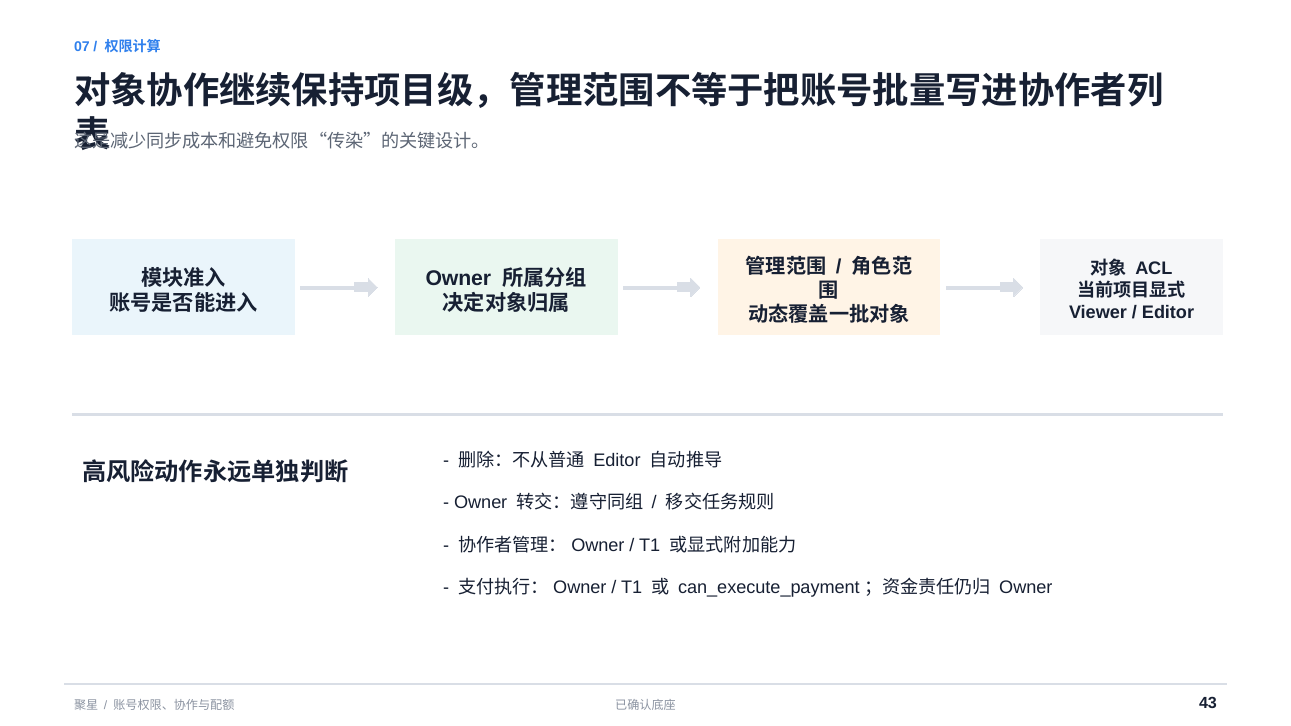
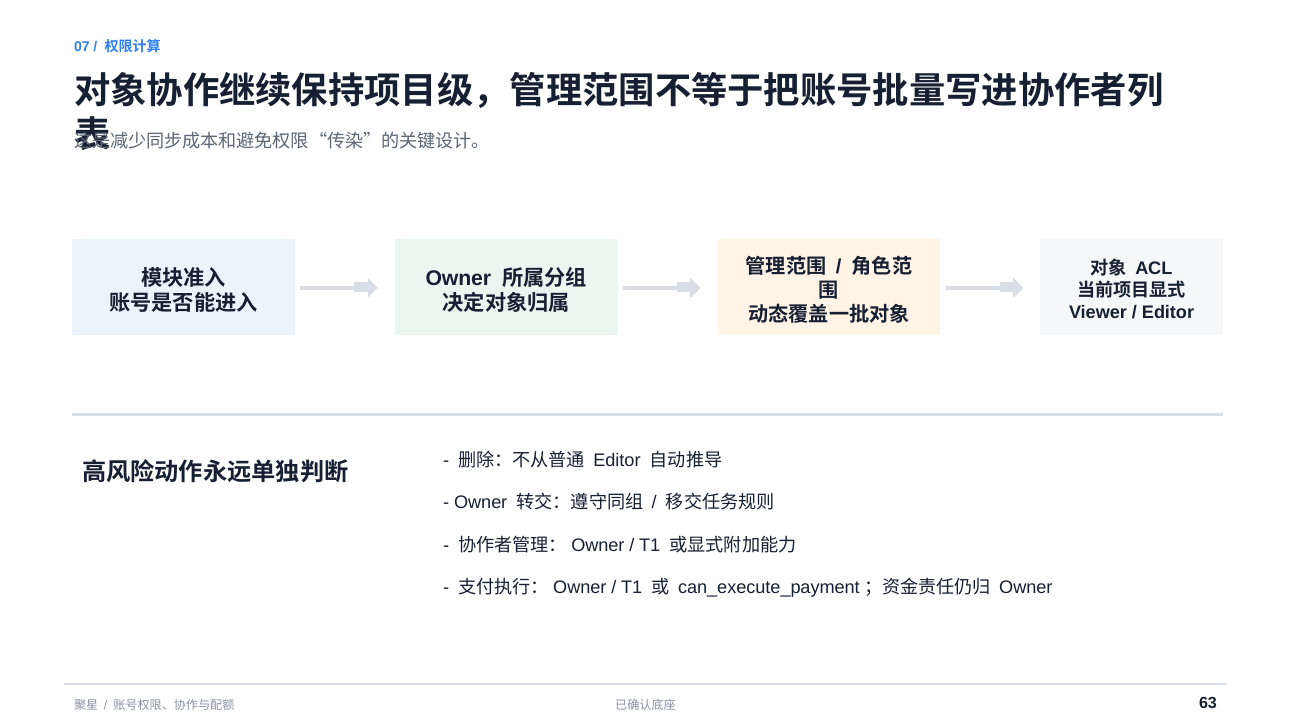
43: 43 -> 63
